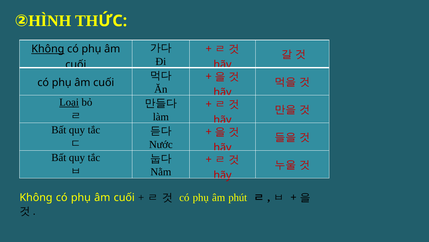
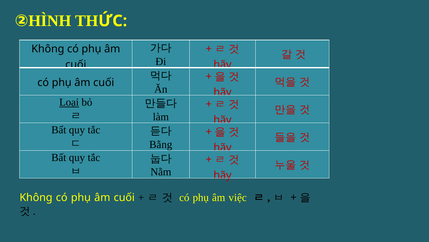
Không at (48, 49) underline: present -> none
Nước: Nước -> Bằng
phút: phút -> việc
